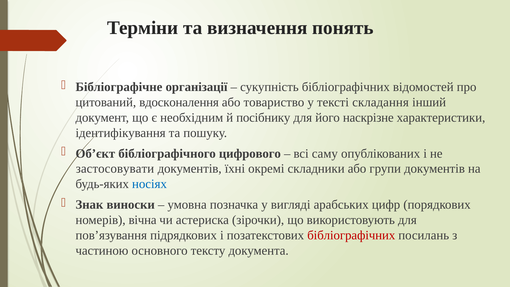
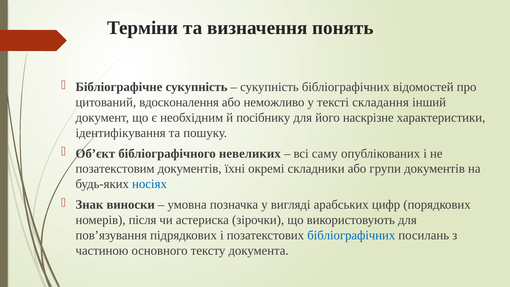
Бібліографічне організації: організації -> сукупність
товариство: товариство -> неможливо
цифрового: цифрового -> невеликих
застосовувати: застосовувати -> позатекстовим
вічна: вічна -> після
бібліографічних at (351, 235) colour: red -> blue
